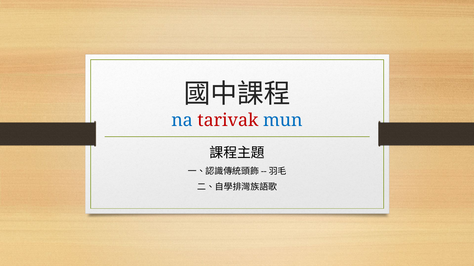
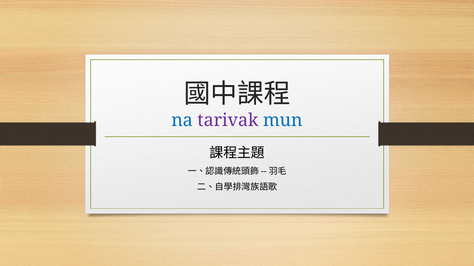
tarivak colour: red -> purple
